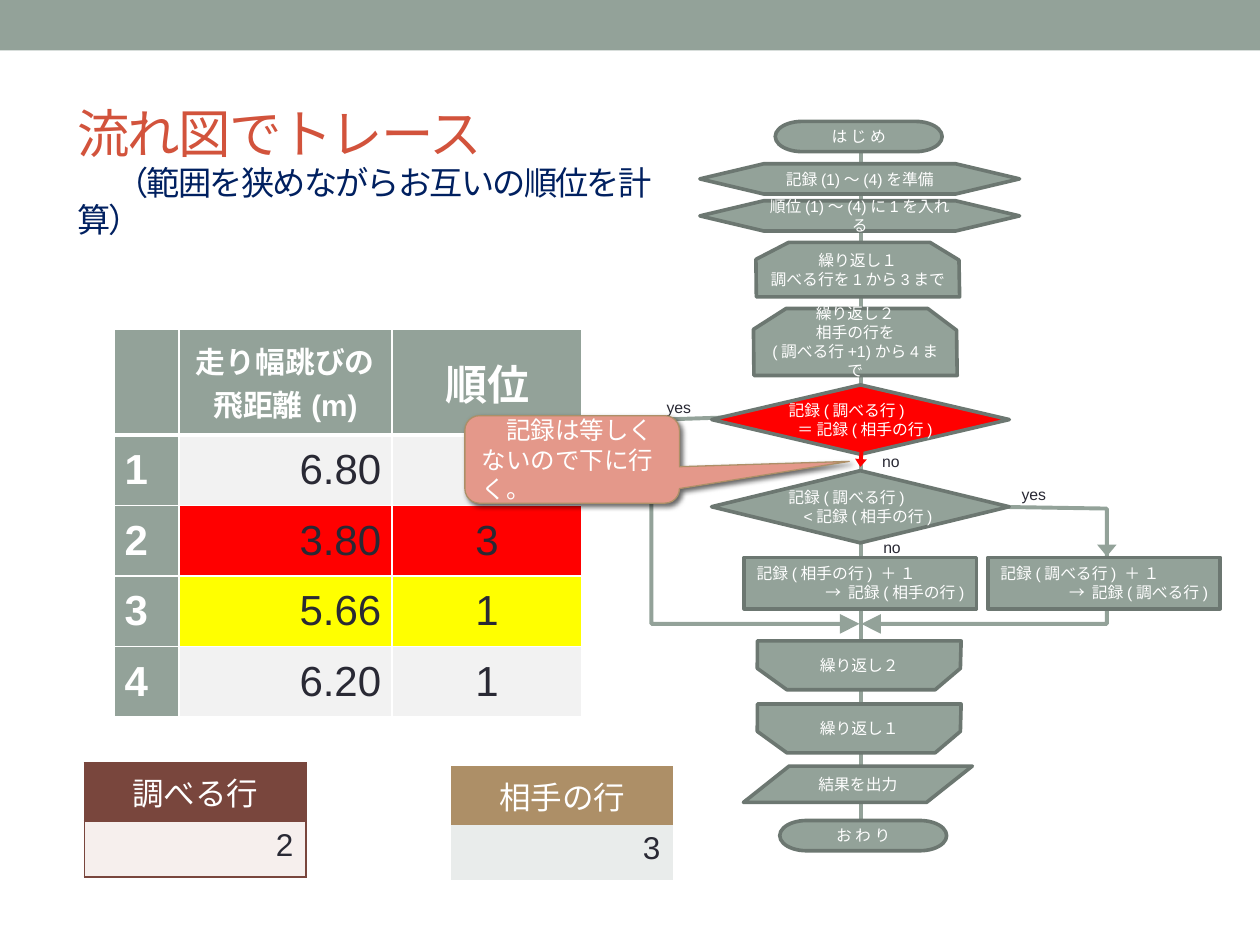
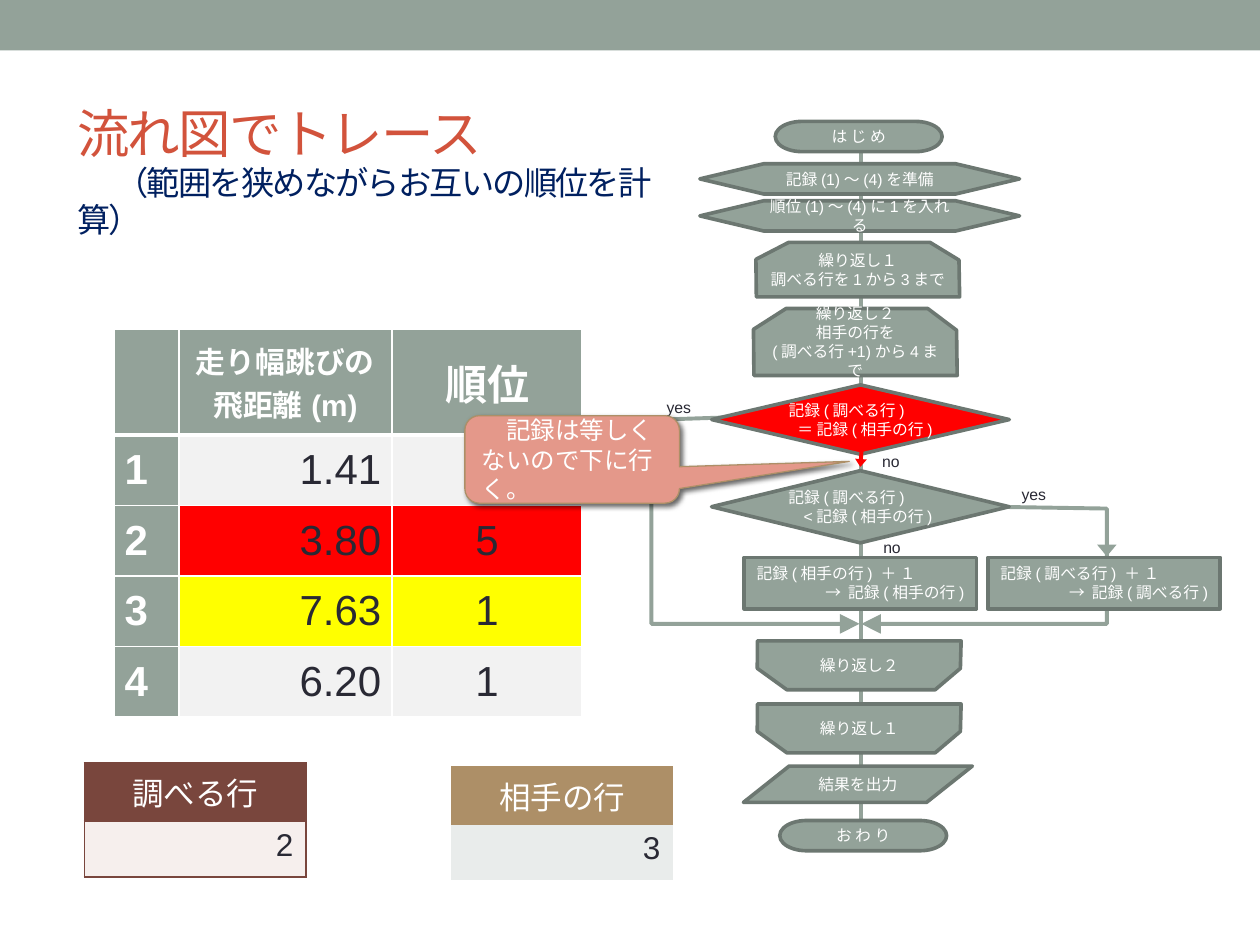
6.80: 6.80 -> 1.41
3.80 3: 3 -> 5
5.66: 5.66 -> 7.63
